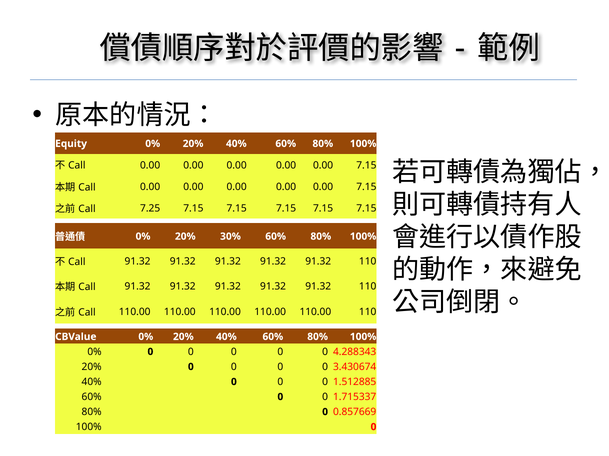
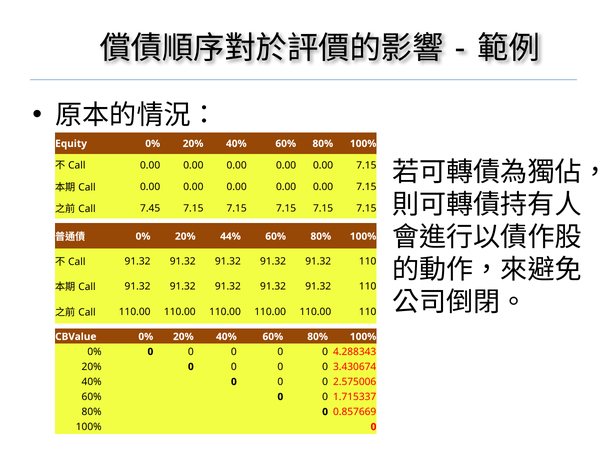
7.25: 7.25 -> 7.45
30%: 30% -> 44%
1.512885: 1.512885 -> 2.575006
